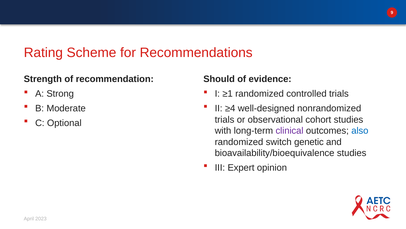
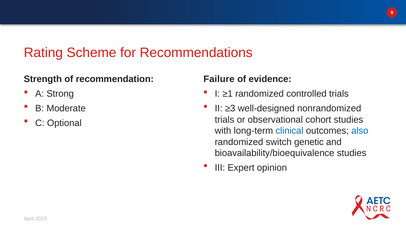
Should: Should -> Failure
≥4: ≥4 -> ≥3
clinical colour: purple -> blue
